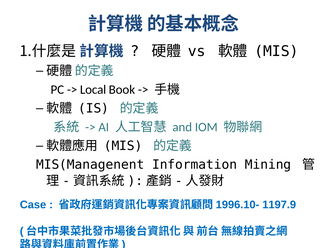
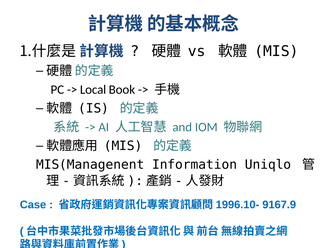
Mining: Mining -> Uniqlo
1197.9: 1197.9 -> 9167.9
